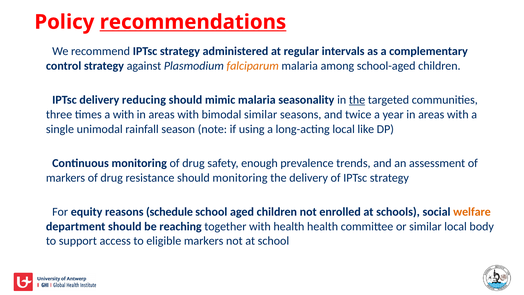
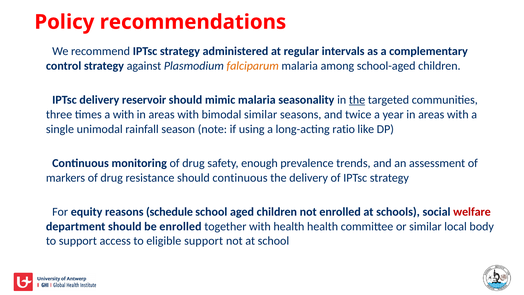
recommendations underline: present -> none
reducing: reducing -> reservoir
long-acting local: local -> ratio
should monitoring: monitoring -> continuous
welfare colour: orange -> red
be reaching: reaching -> enrolled
eligible markers: markers -> support
